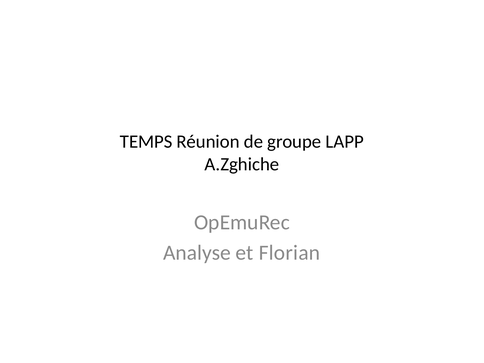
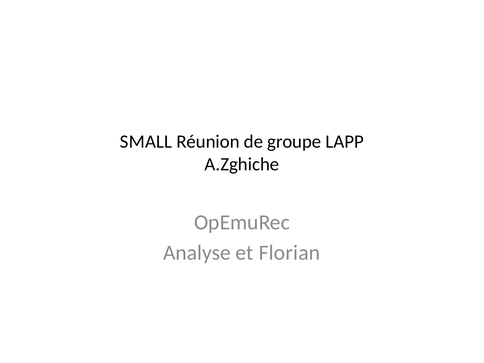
TEMPS: TEMPS -> SMALL
